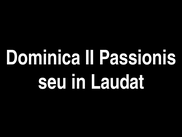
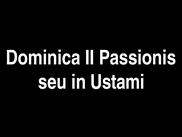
Laudat: Laudat -> Ustami
